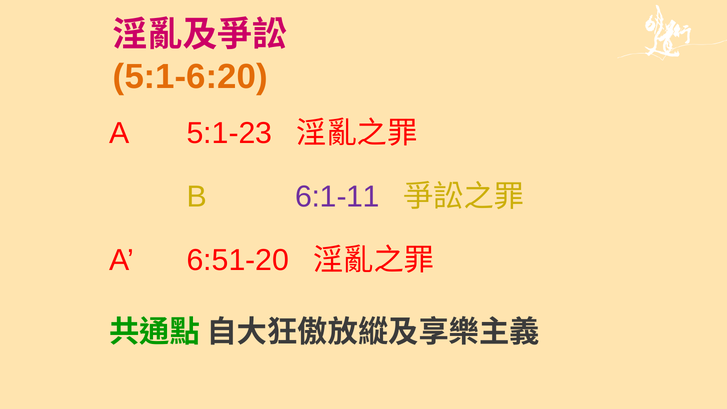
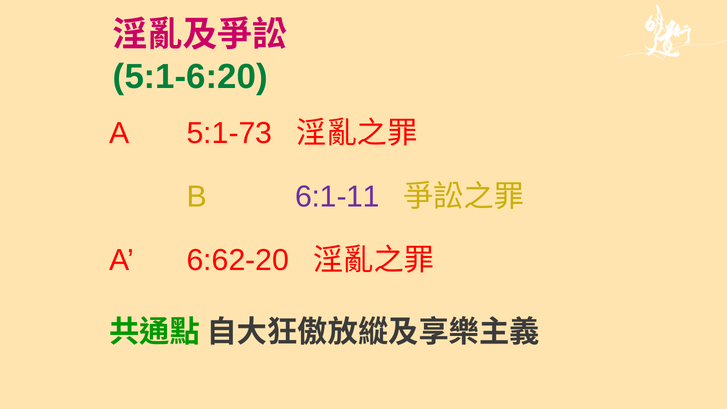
5:1-6:20 colour: orange -> green
5:1-23: 5:1-23 -> 5:1-73
6:51-20: 6:51-20 -> 6:62-20
